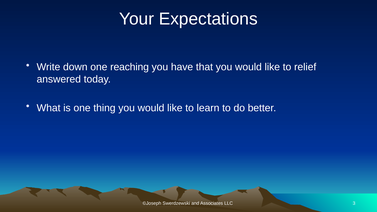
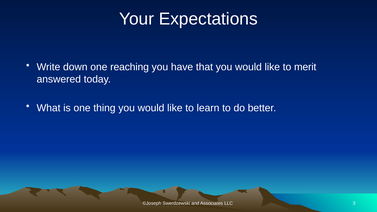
relief: relief -> merit
